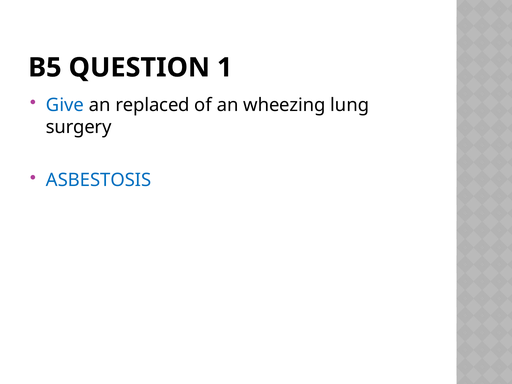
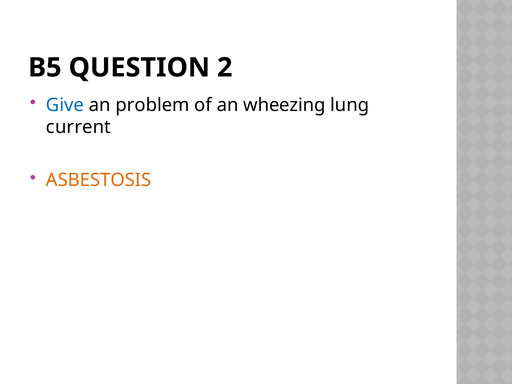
1: 1 -> 2
replaced: replaced -> problem
surgery: surgery -> current
ASBESTOSIS colour: blue -> orange
